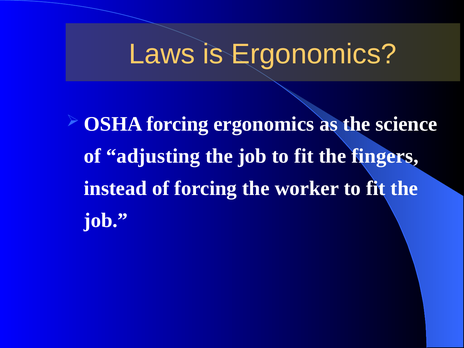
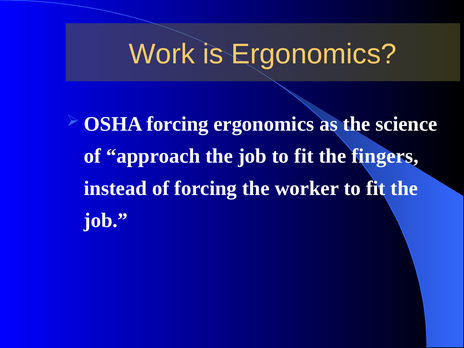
Laws: Laws -> Work
adjusting: adjusting -> approach
